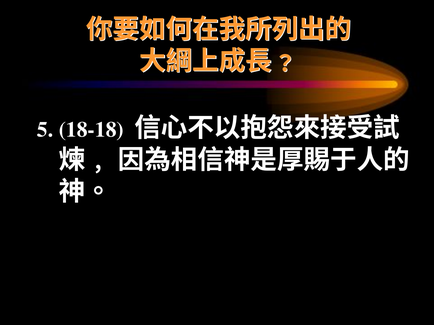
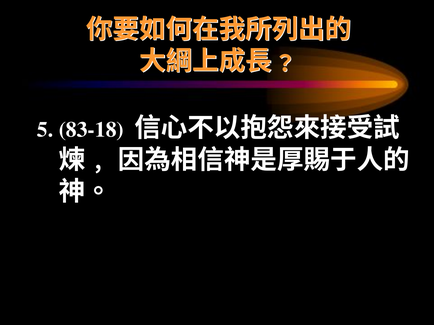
18-18: 18-18 -> 83-18
